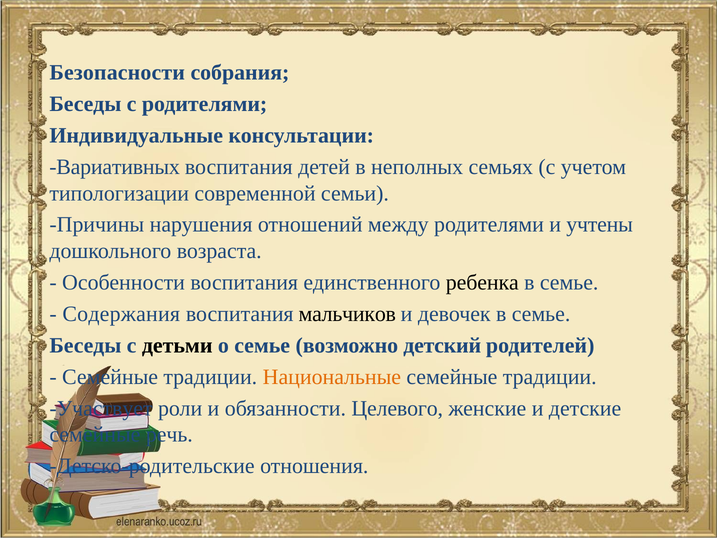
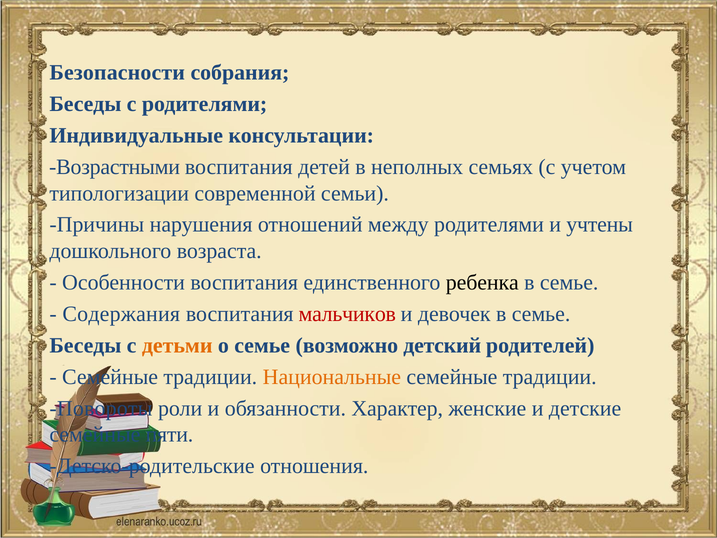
Вариативных: Вариативных -> Возрастными
мальчиков colour: black -> red
детьми colour: black -> orange
Участвует: Участвует -> Повороты
Целевого: Целевого -> Характер
речь: речь -> пяти
